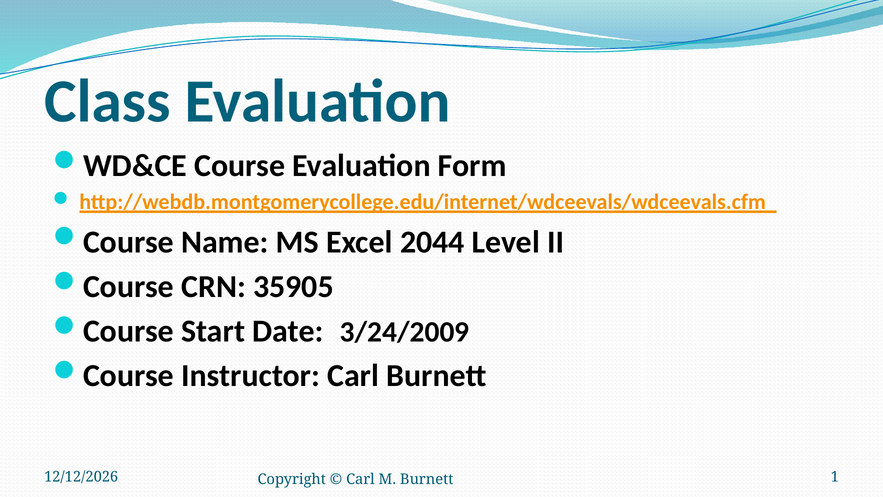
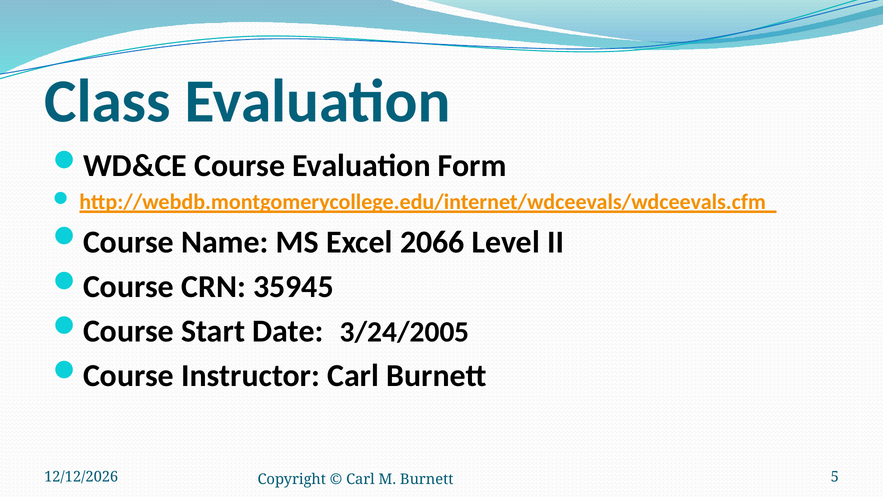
2044: 2044 -> 2066
35905: 35905 -> 35945
3/24/2009: 3/24/2009 -> 3/24/2005
1: 1 -> 5
